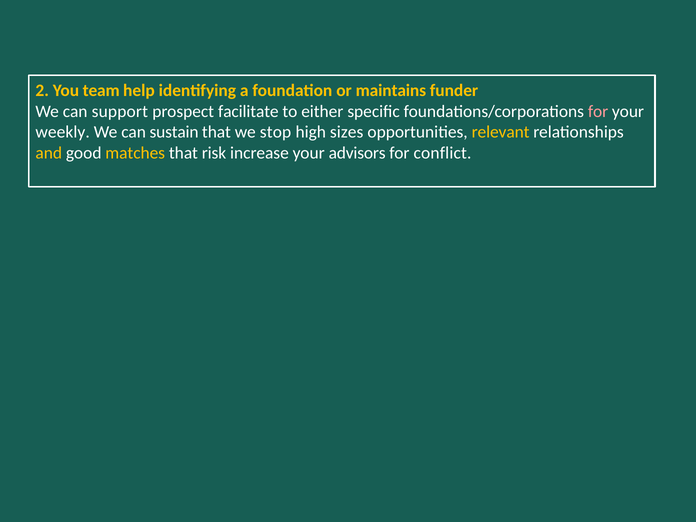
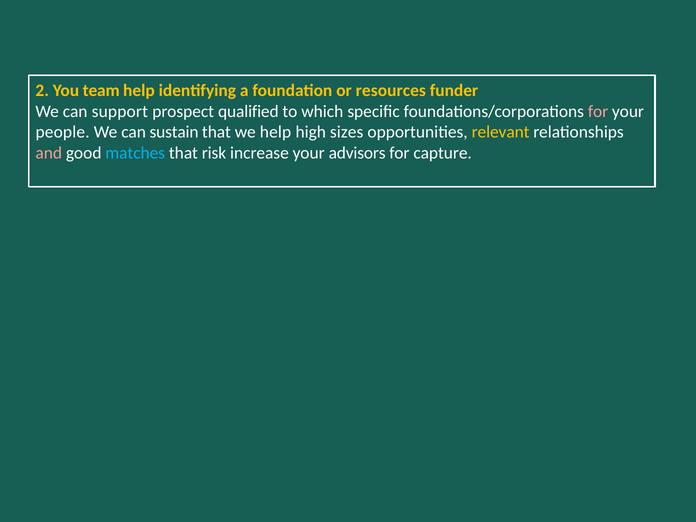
maintains: maintains -> resources
facilitate: facilitate -> qualified
either: either -> which
weekly: weekly -> people
we stop: stop -> help
and colour: yellow -> pink
matches colour: yellow -> light blue
conflict: conflict -> capture
